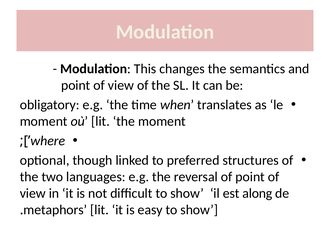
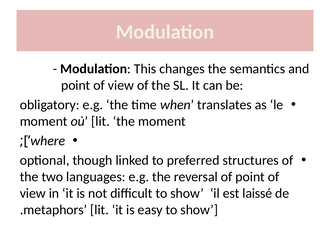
along: along -> laissé
